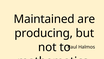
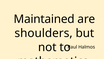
producing: producing -> shoulders
